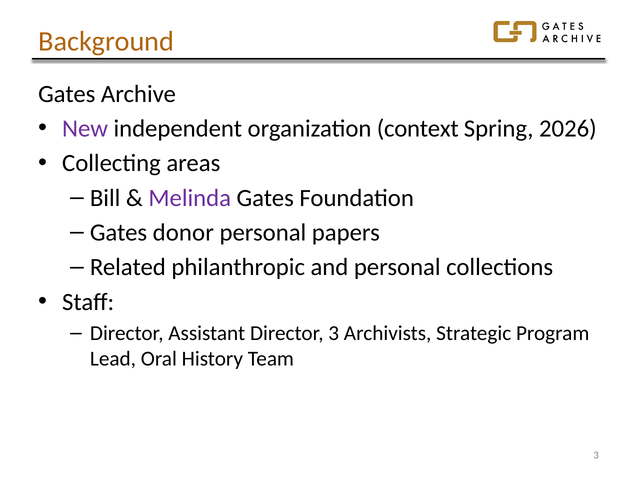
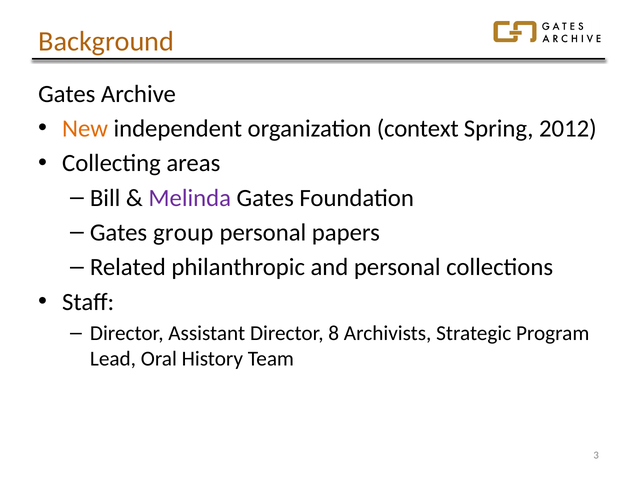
New colour: purple -> orange
2026: 2026 -> 2012
donor: donor -> group
Director 3: 3 -> 8
